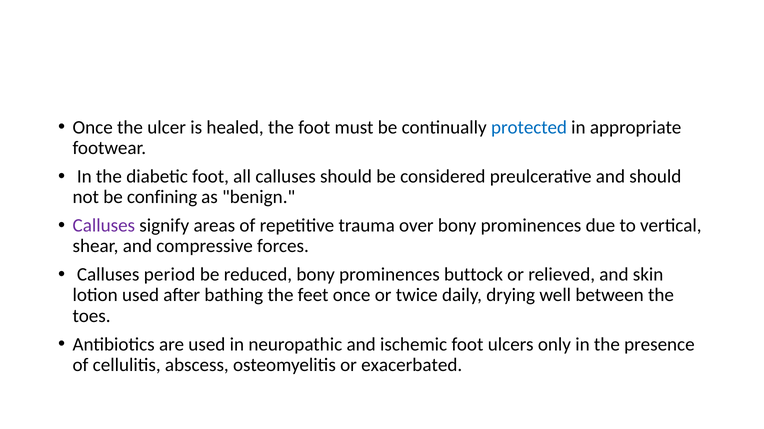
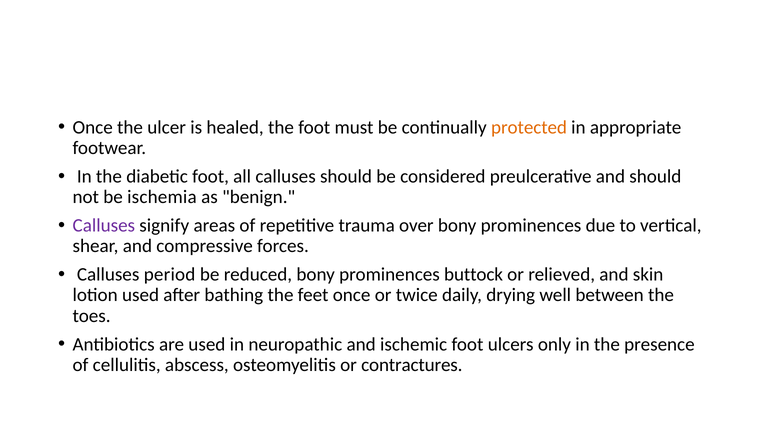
protected colour: blue -> orange
confining: confining -> ischemia
exacerbated: exacerbated -> contractures
